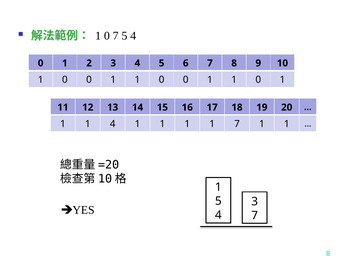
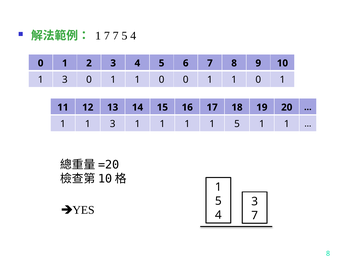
0 at (107, 36): 0 -> 7
0 at (65, 80): 0 -> 3
1 1 4: 4 -> 3
1 1 7: 7 -> 5
